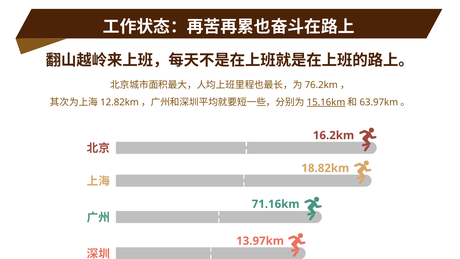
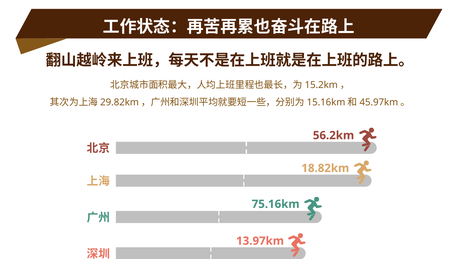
76.2km: 76.2km -> 15.2km
12.82km: 12.82km -> 29.82km
15.16km underline: present -> none
63.97km: 63.97km -> 45.97km
16.2km: 16.2km -> 56.2km
71.16km: 71.16km -> 75.16km
